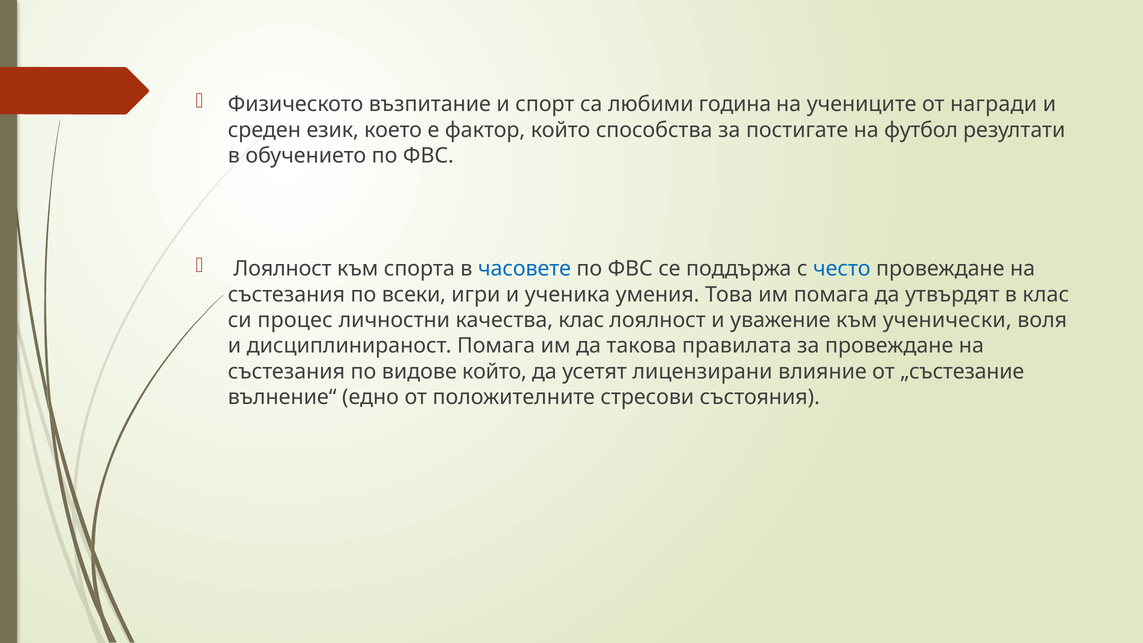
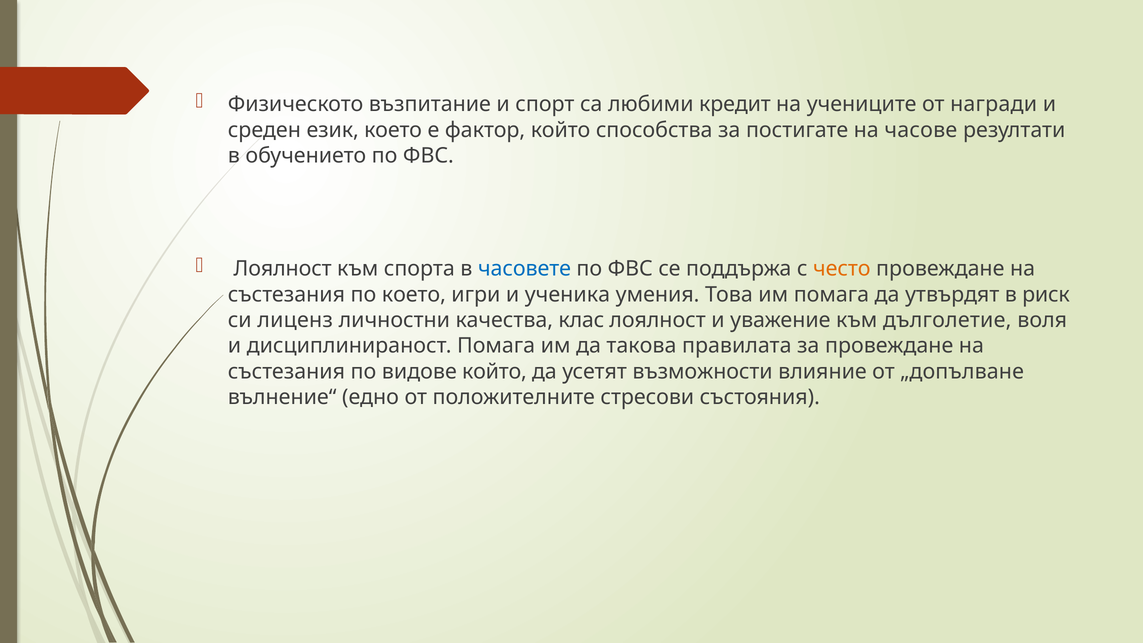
година: година -> кредит
футбол: футбол -> часове
често colour: blue -> orange
по всеки: всеки -> което
в клас: клас -> риск
процес: процес -> лиценз
ученически: ученически -> дълголетие
лицензирани: лицензирани -> възможности
„състезание: „състезание -> „допълване
